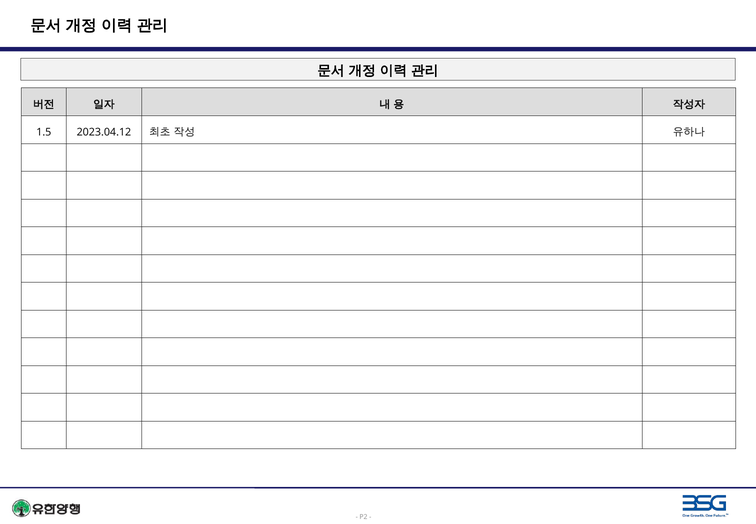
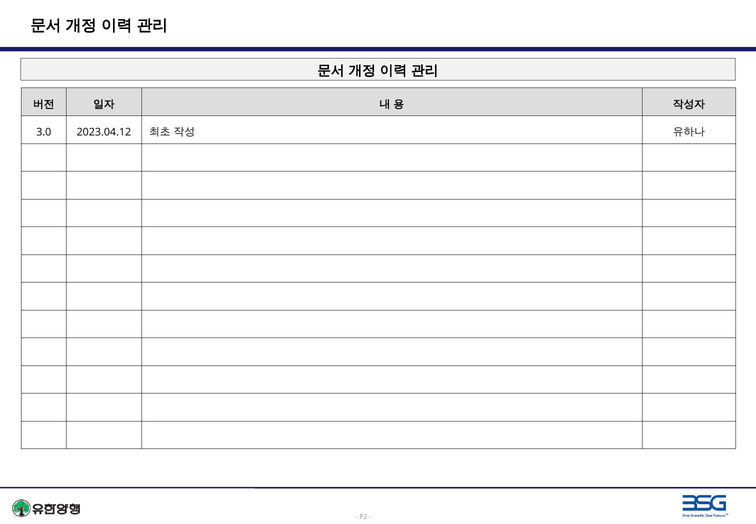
1.5: 1.5 -> 3.0
